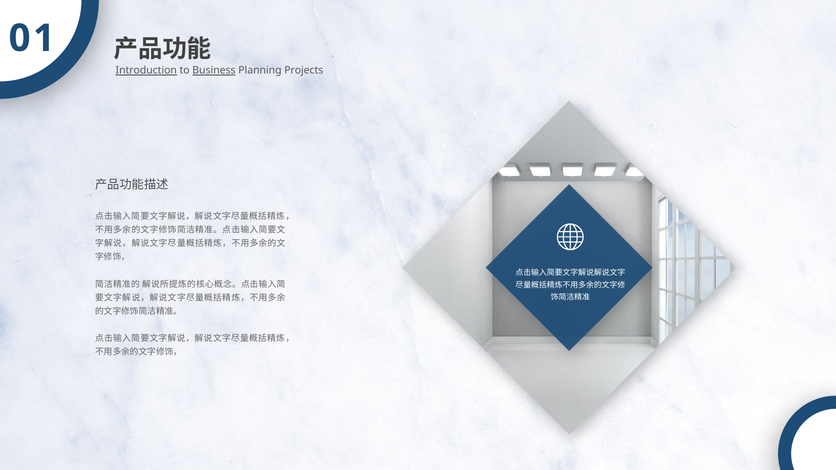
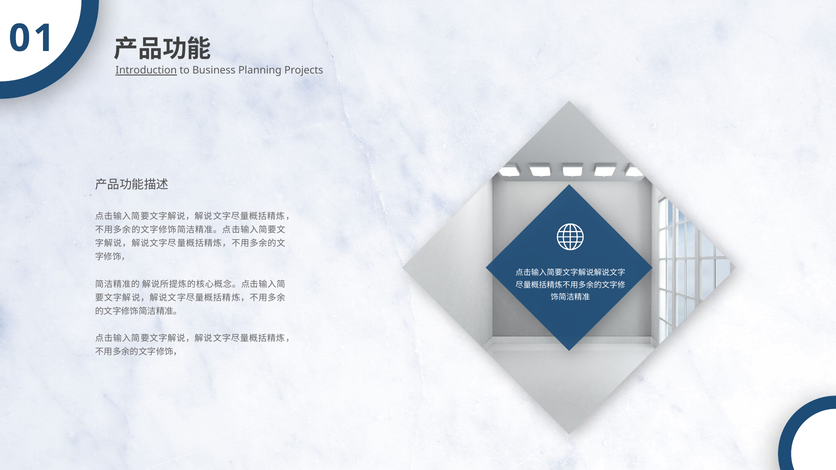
Business underline: present -> none
